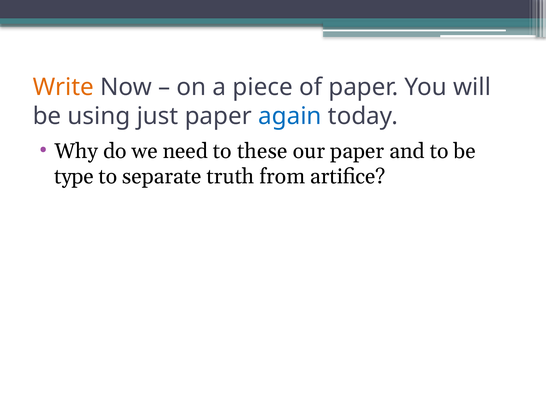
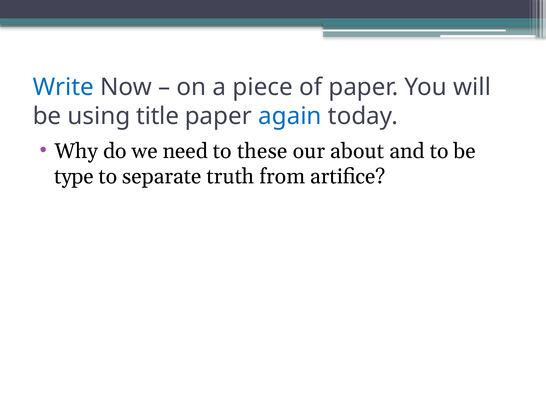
Write colour: orange -> blue
just: just -> title
our paper: paper -> about
